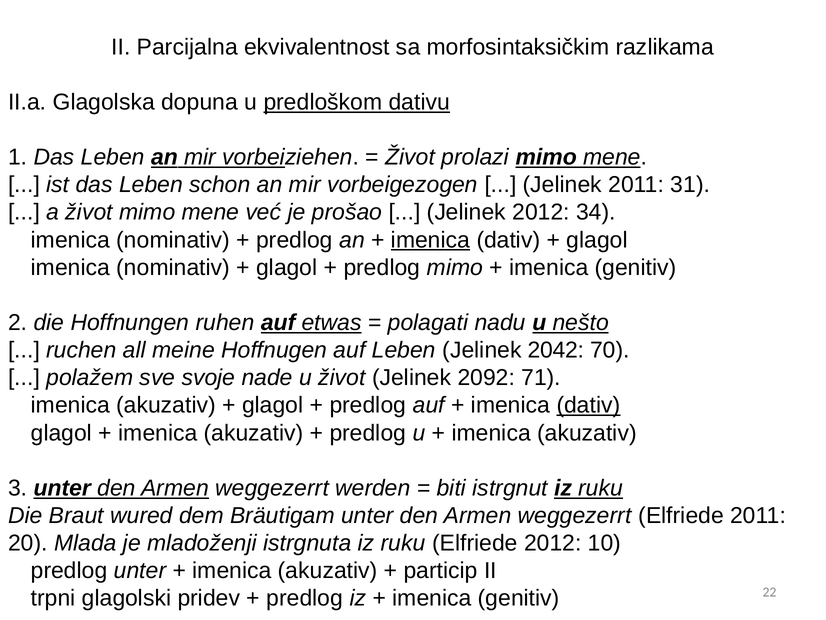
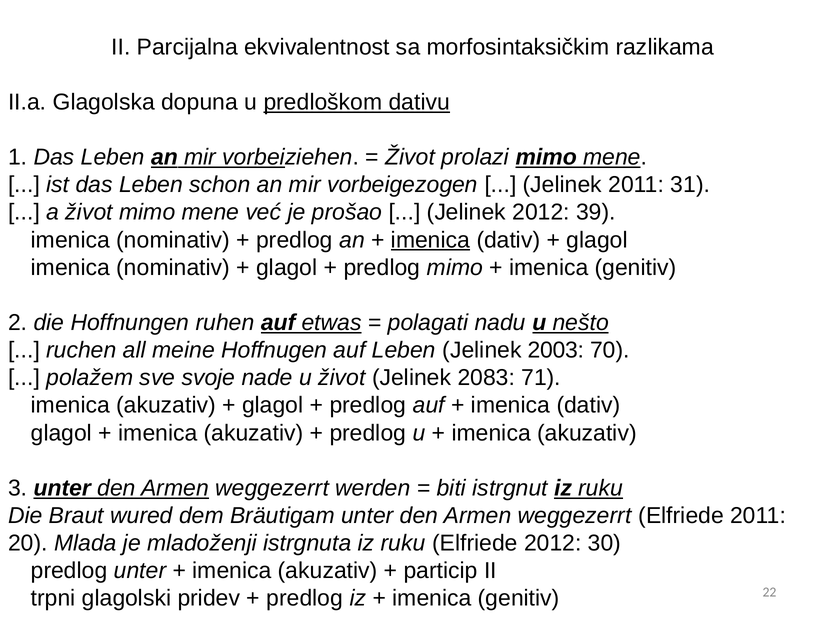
34: 34 -> 39
2042: 2042 -> 2003
2092: 2092 -> 2083
dativ at (588, 405) underline: present -> none
10: 10 -> 30
